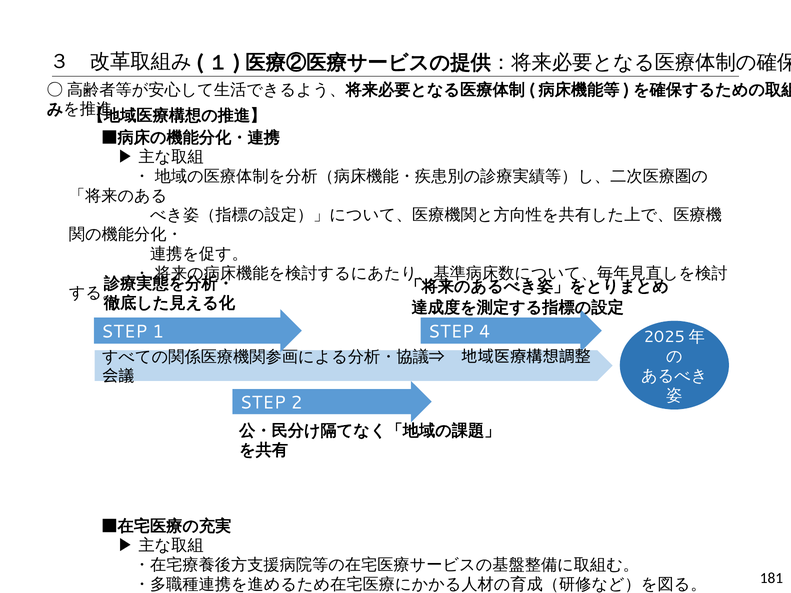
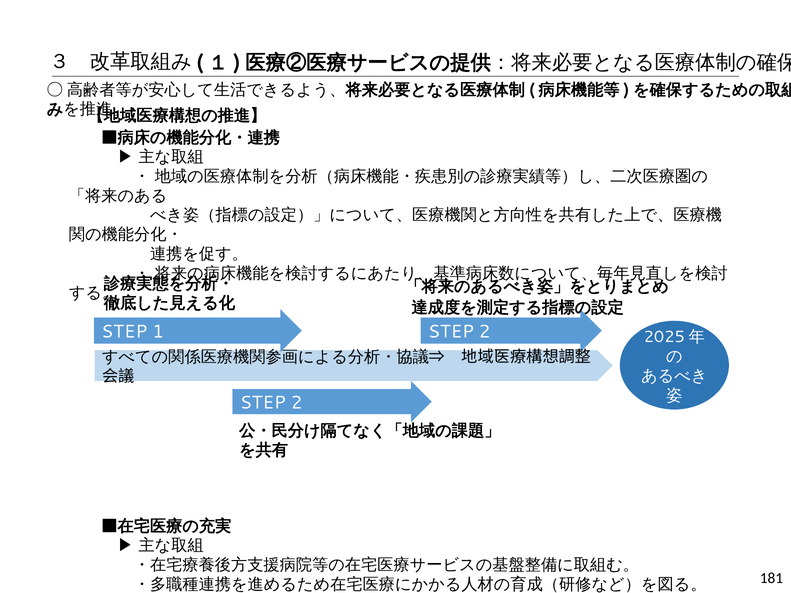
4 at (485, 332): 4 -> 2
